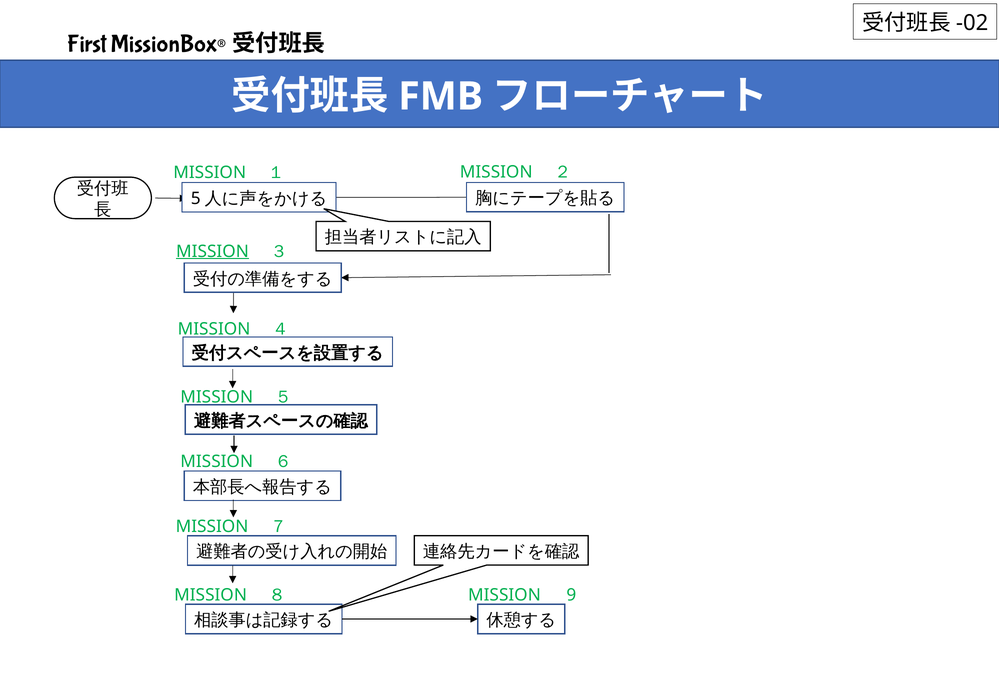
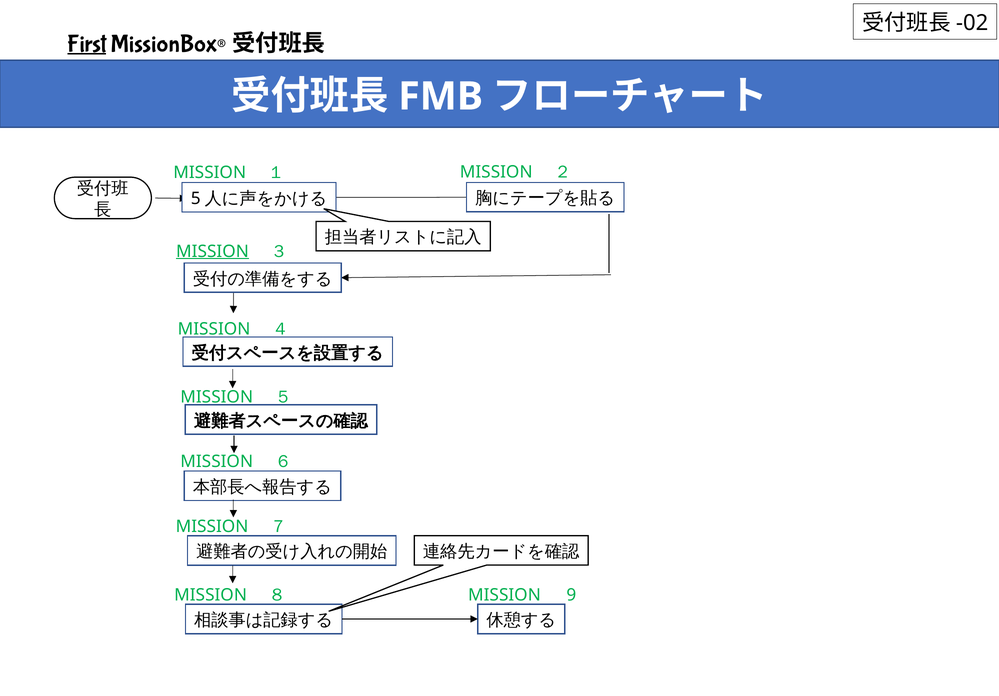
First underline: none -> present
